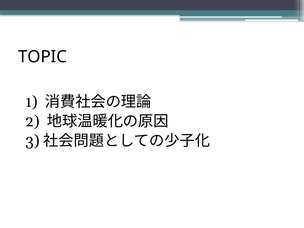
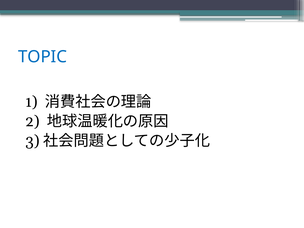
TOPIC colour: black -> blue
